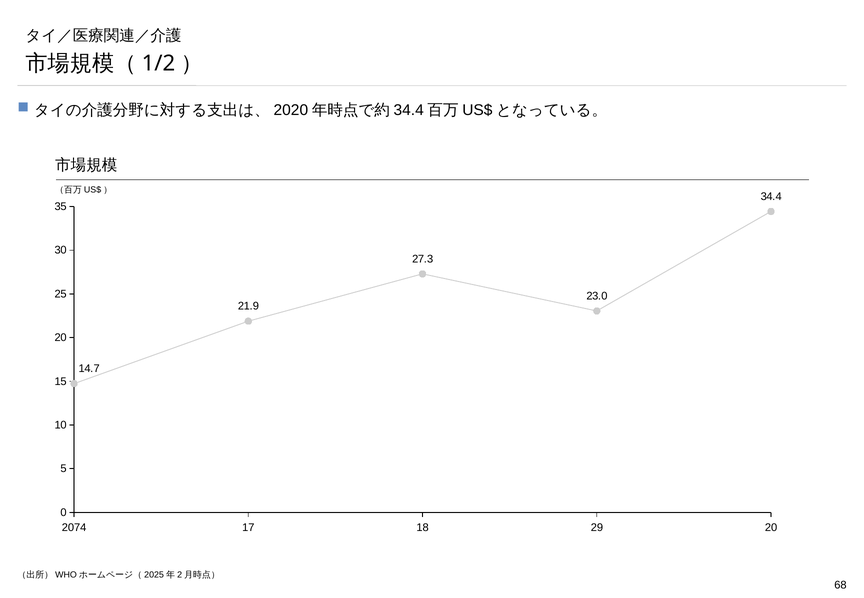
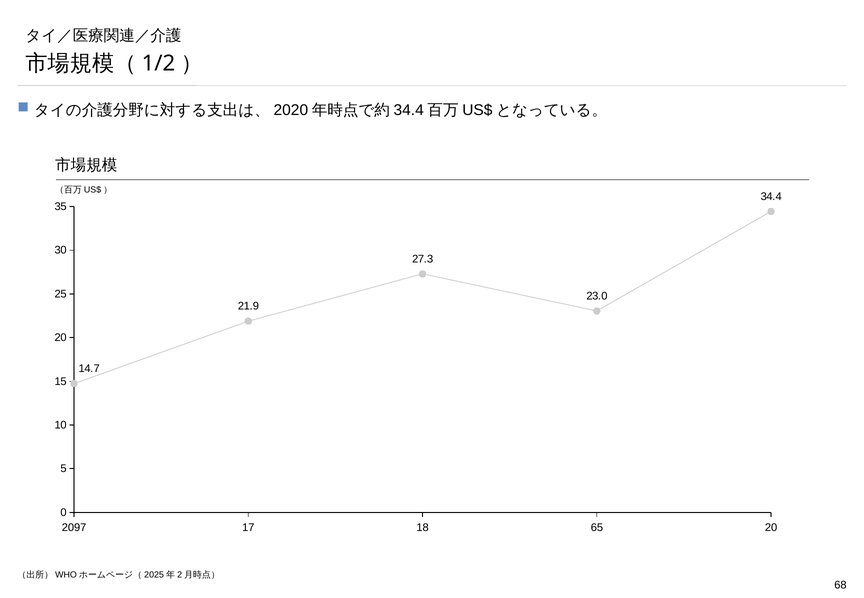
2074: 2074 -> 2097
29: 29 -> 65
